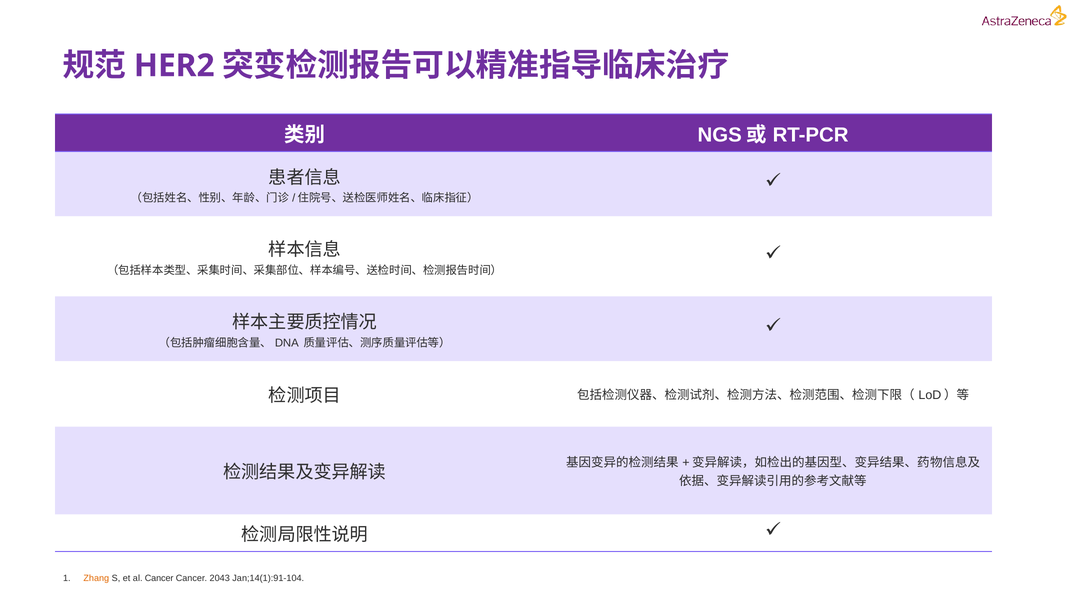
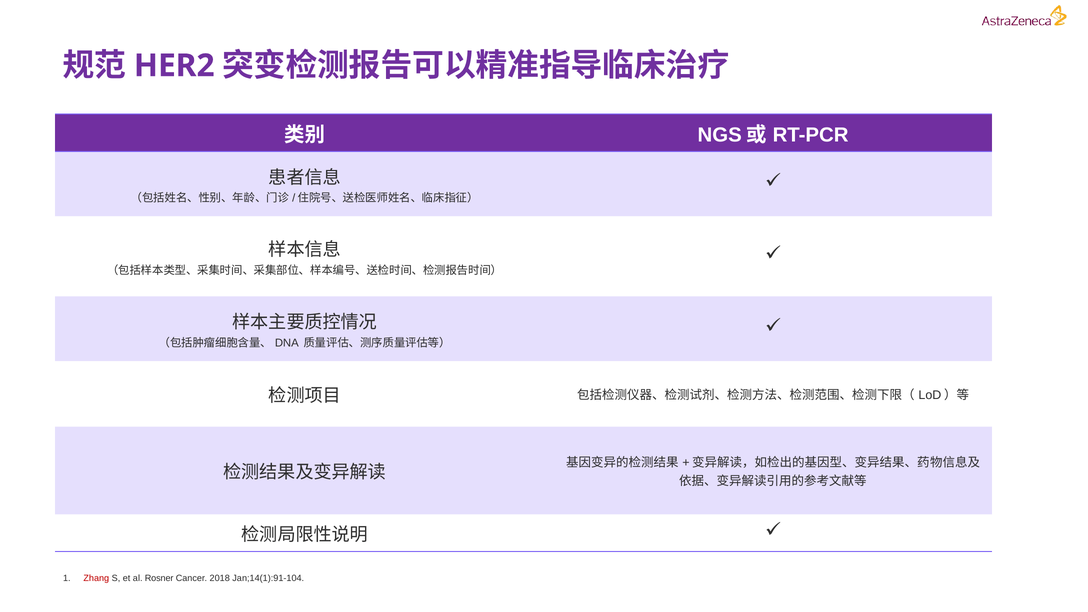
Zhang colour: orange -> red
al Cancer: Cancer -> Rosner
2043: 2043 -> 2018
